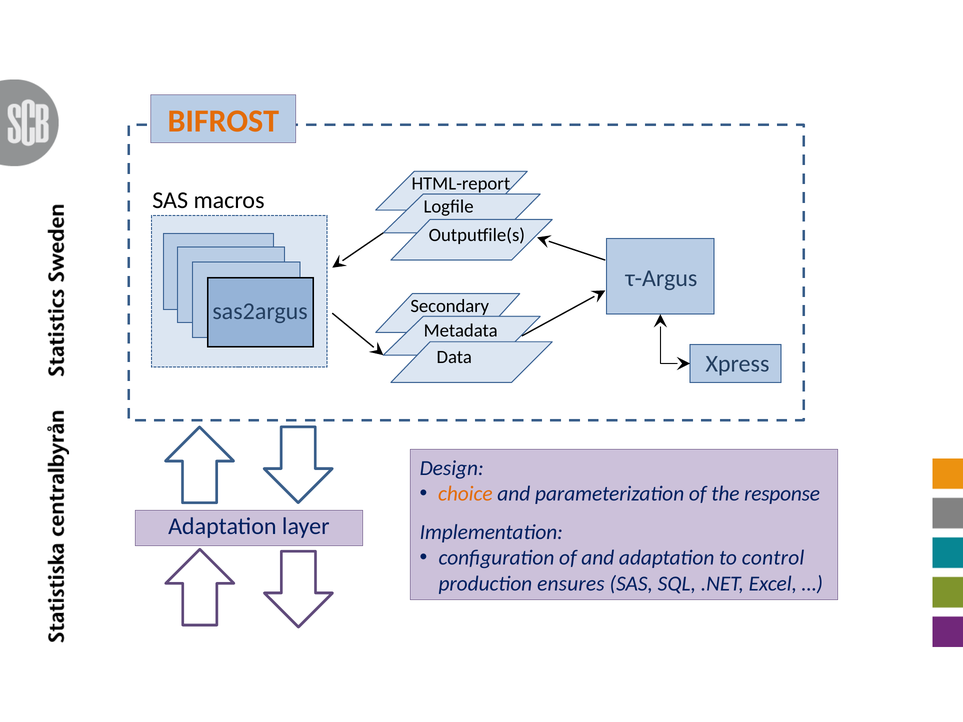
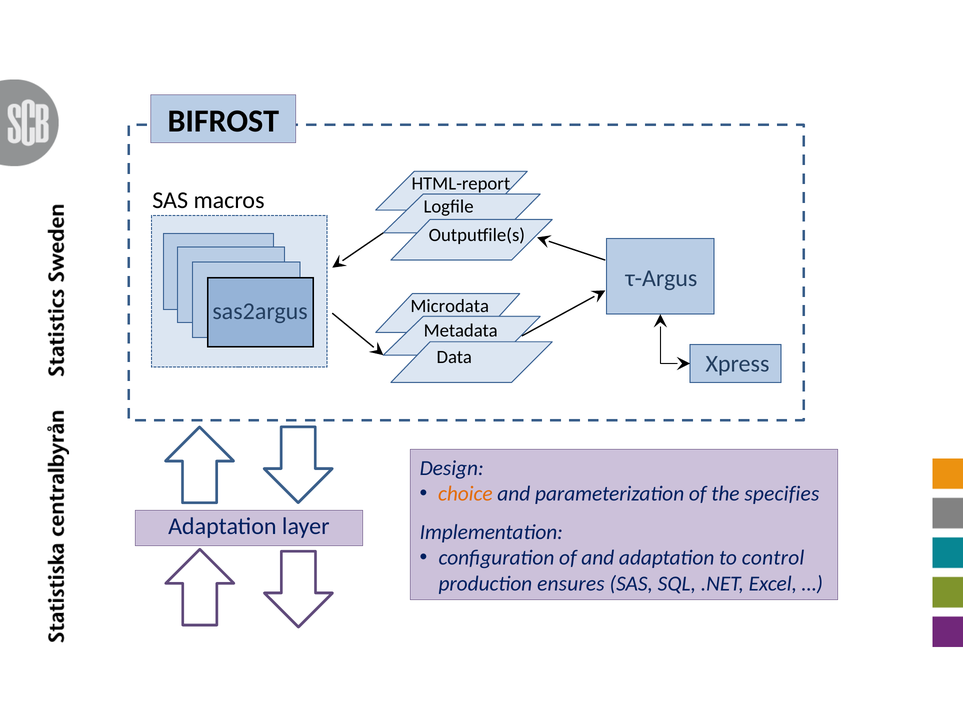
BIFROST colour: orange -> black
Secondary: Secondary -> Microdata
response: response -> specifies
